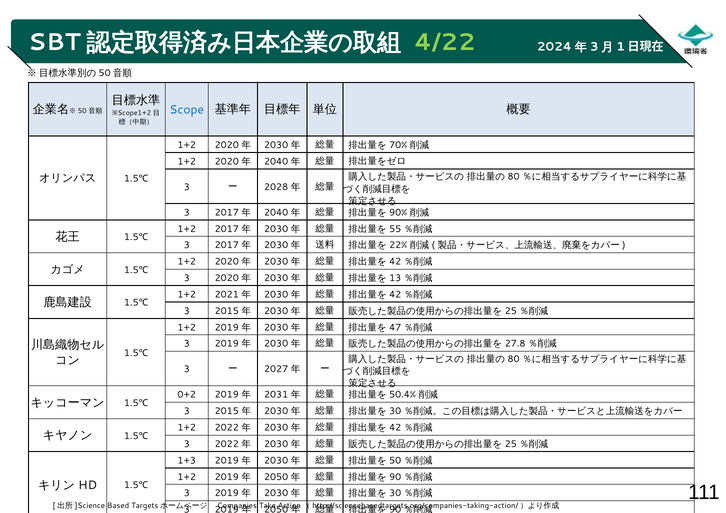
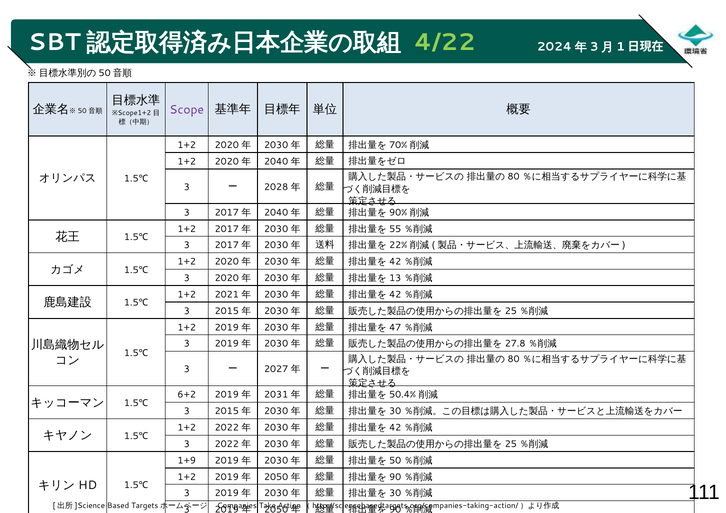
Scope colour: blue -> purple
0+2: 0+2 -> 6+2
1+3: 1+3 -> 1+9
